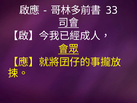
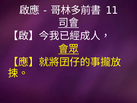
33: 33 -> 11
